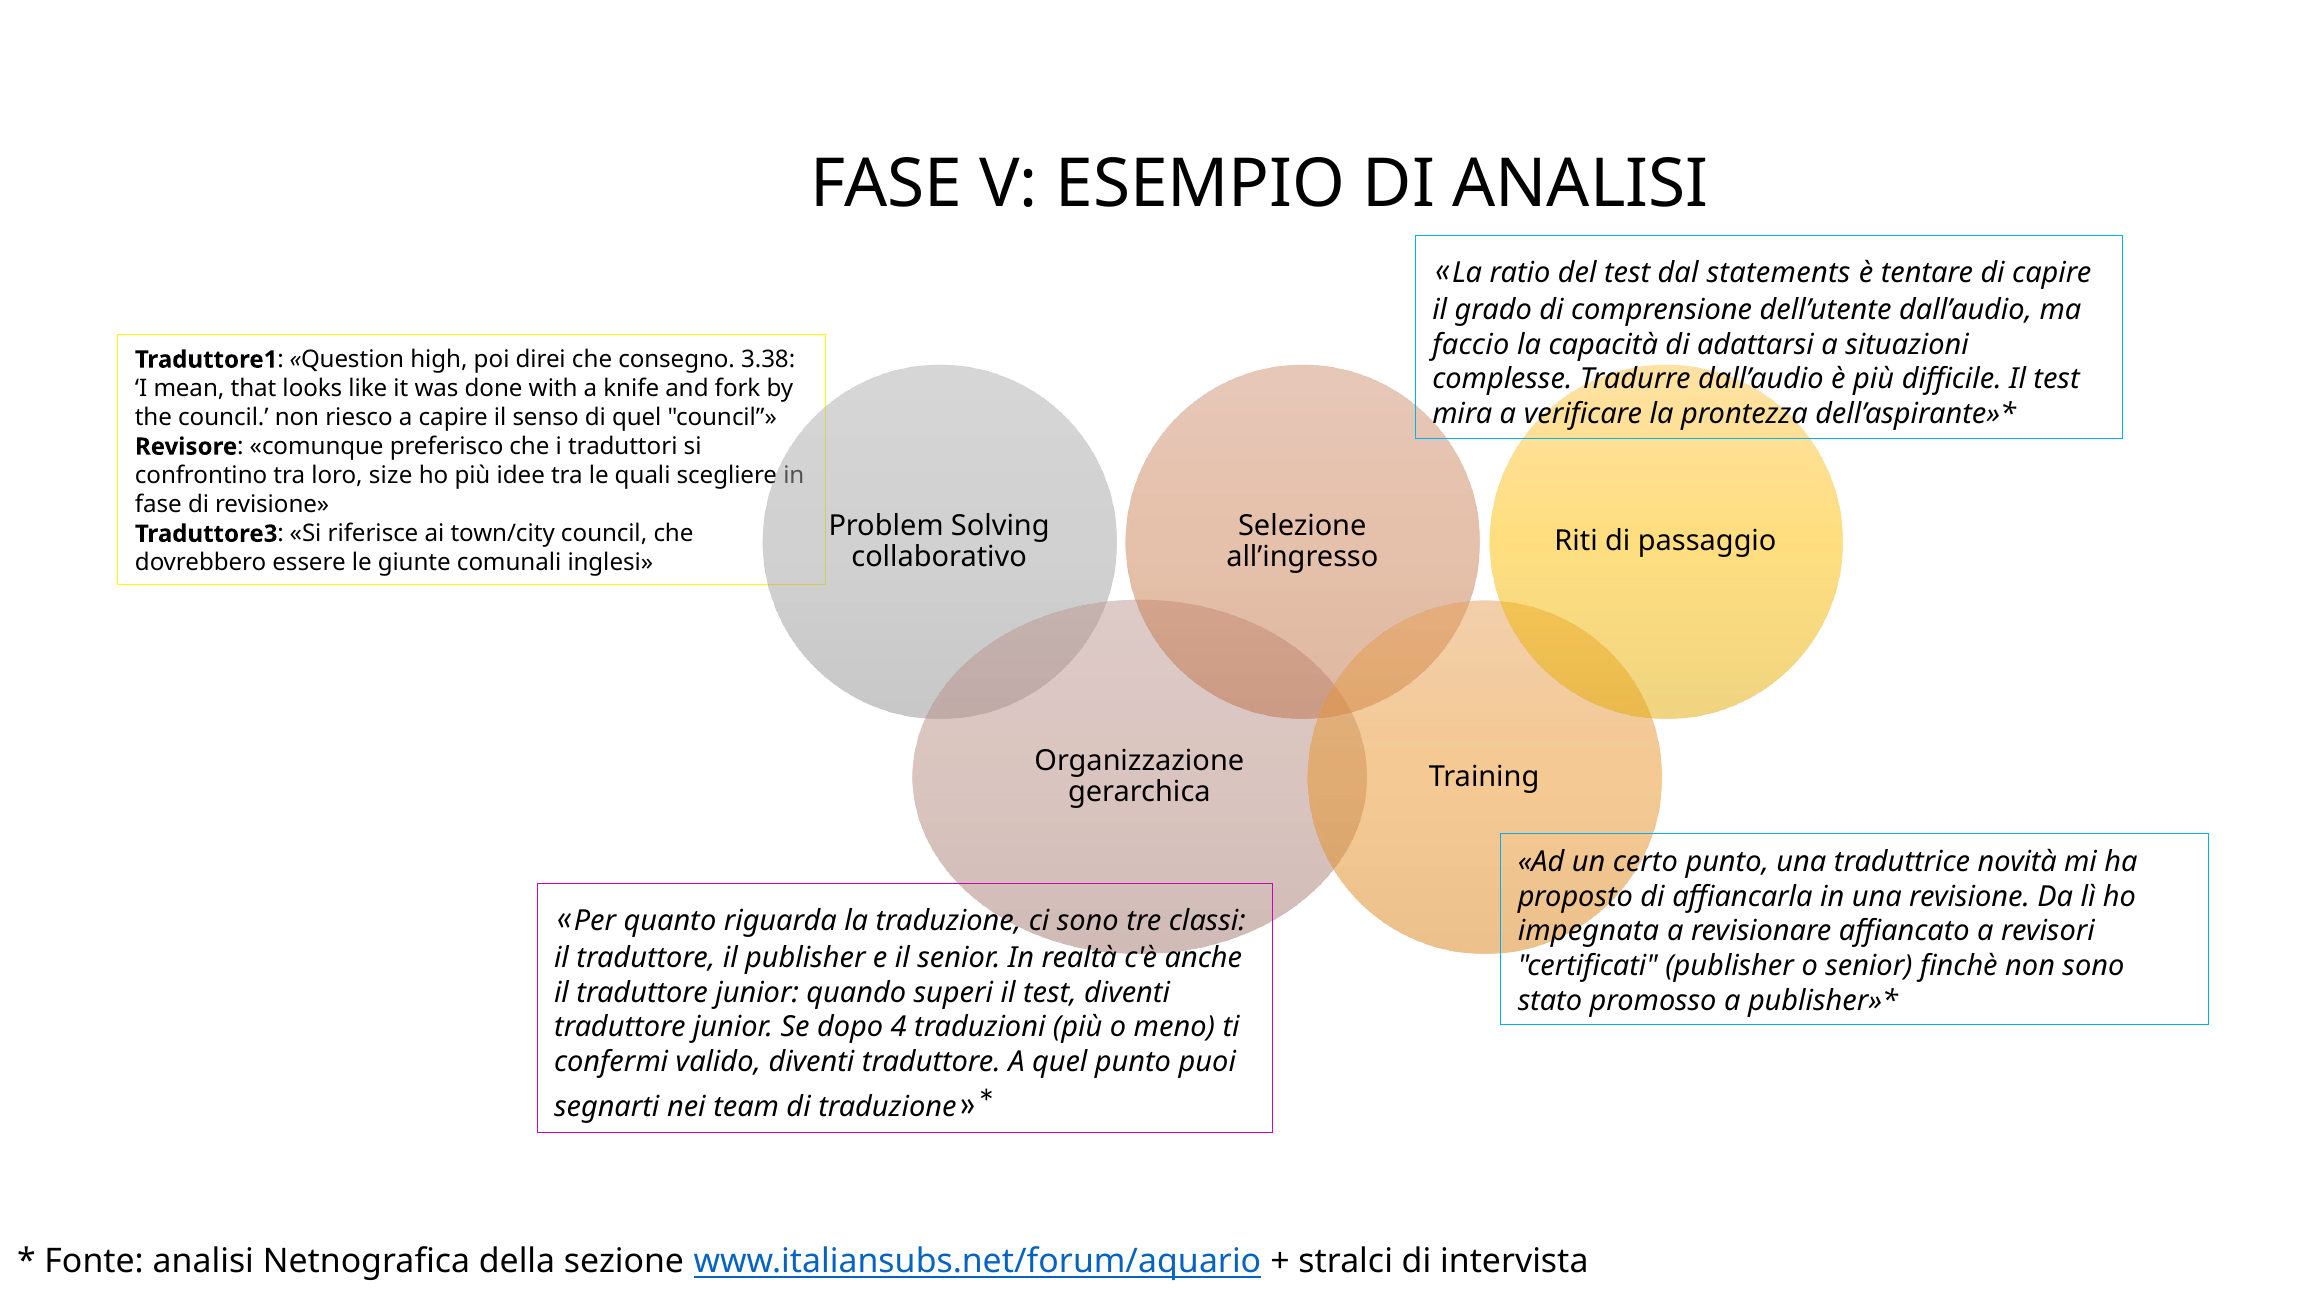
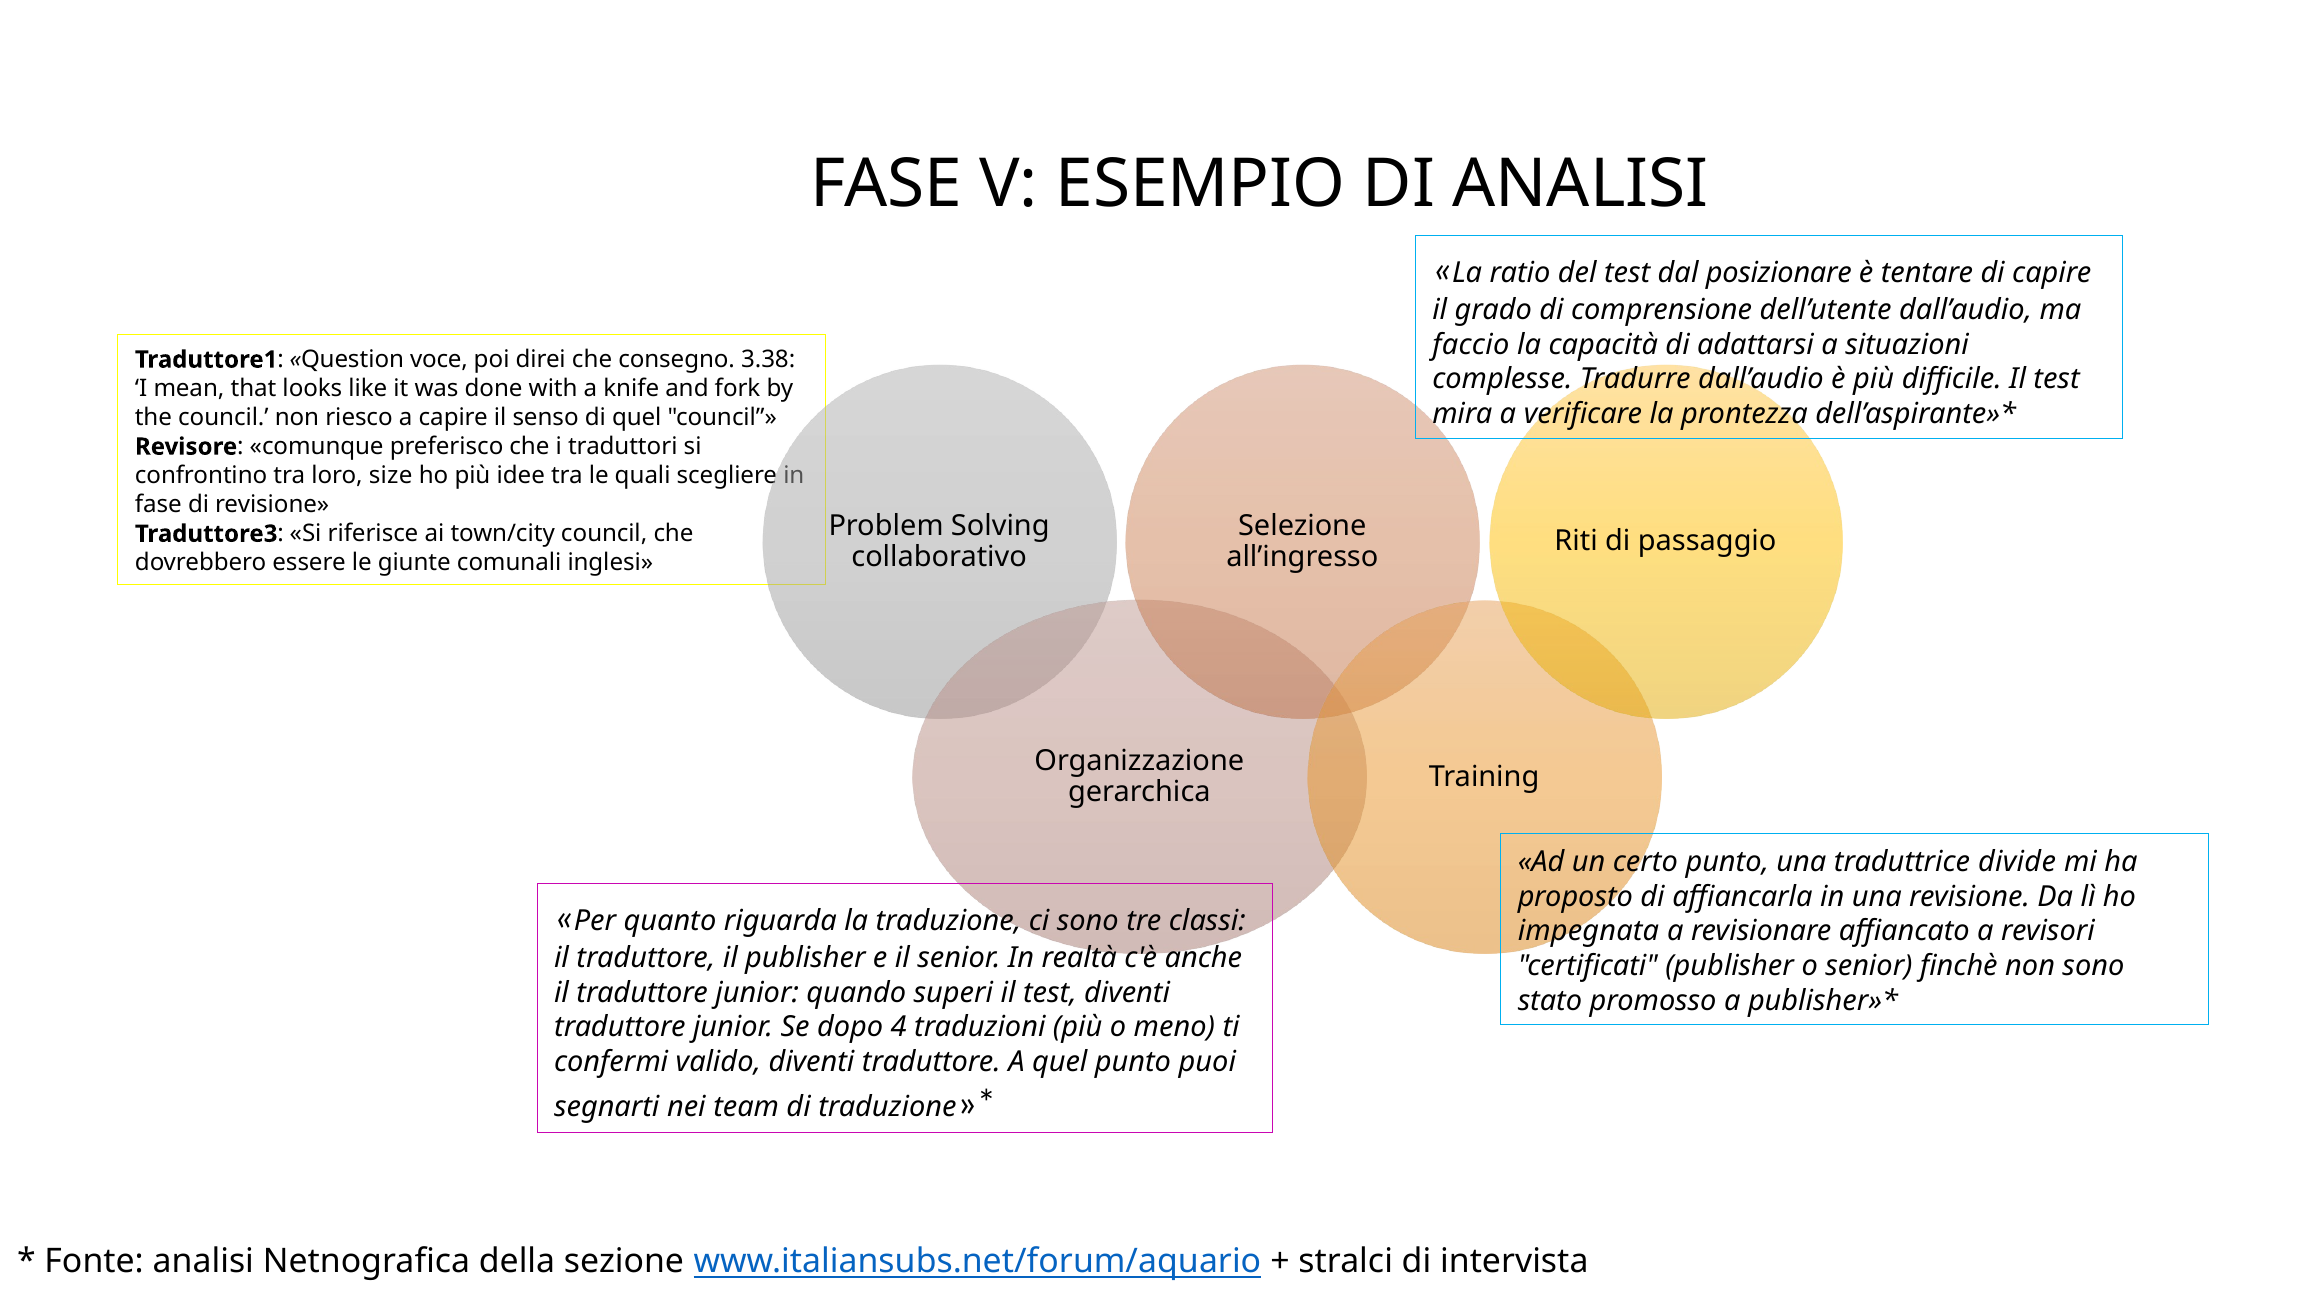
statements: statements -> posizionare
high: high -> voce
novità: novità -> divide
